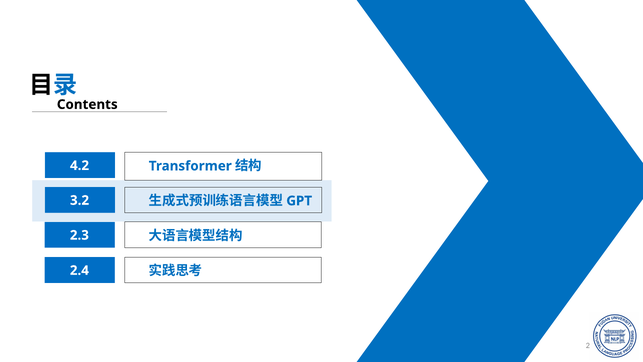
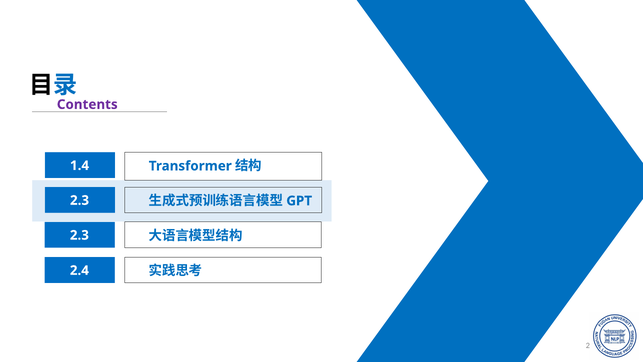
Contents colour: black -> purple
4.2: 4.2 -> 1.4
3.2 at (80, 200): 3.2 -> 2.3
